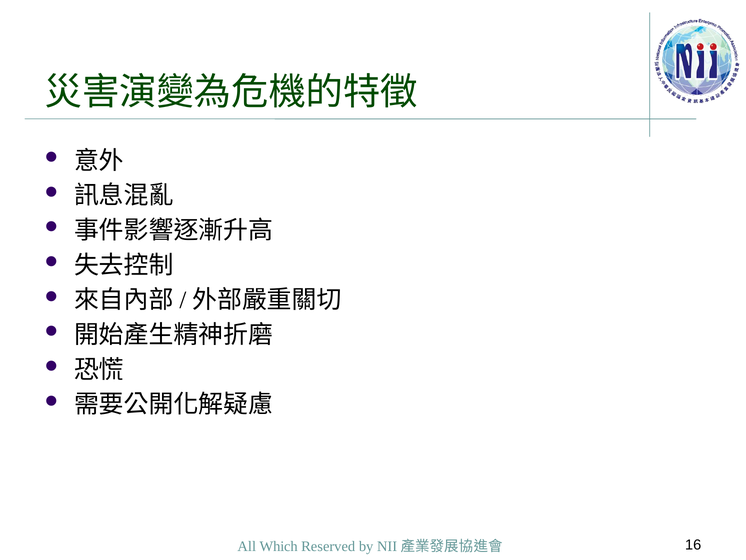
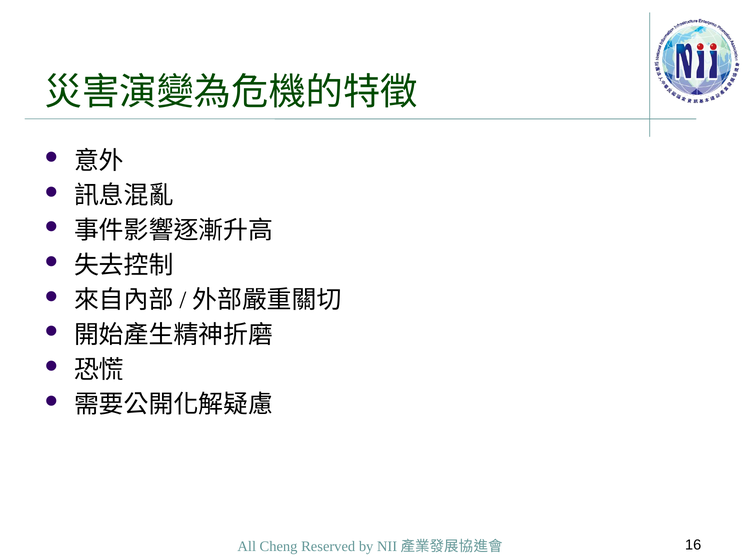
Which: Which -> Cheng
